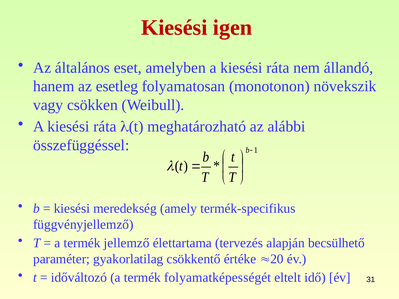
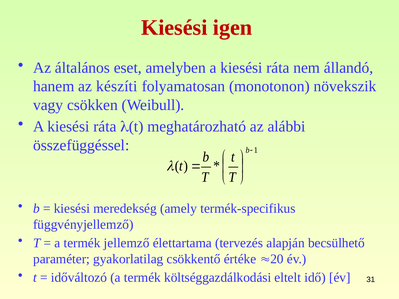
esetleg: esetleg -> készíti
folyamatképességét: folyamatképességét -> költséggazdálkodási
